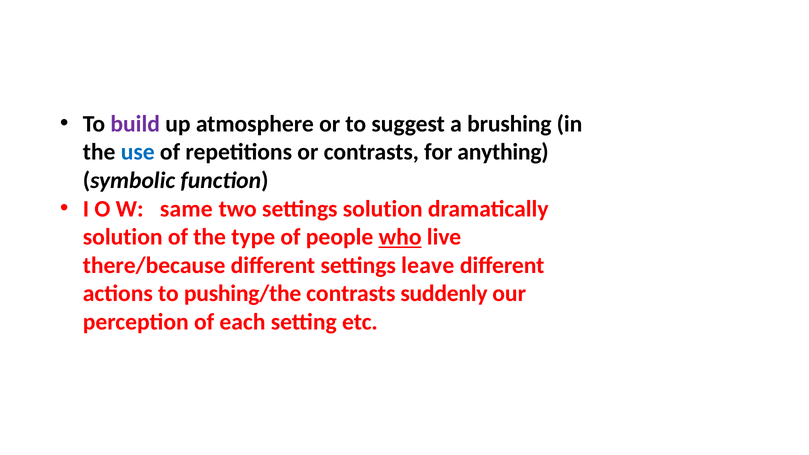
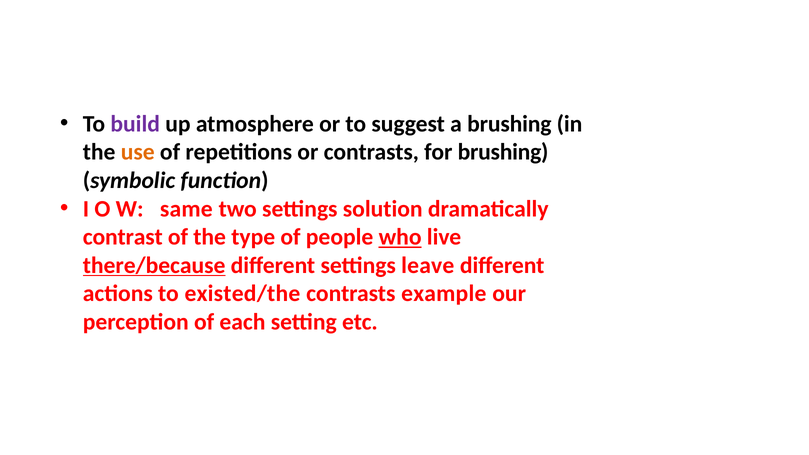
use colour: blue -> orange
for anything: anything -> brushing
solution at (123, 237): solution -> contrast
there/because underline: none -> present
pushing/the: pushing/the -> existed/the
suddenly: suddenly -> example
